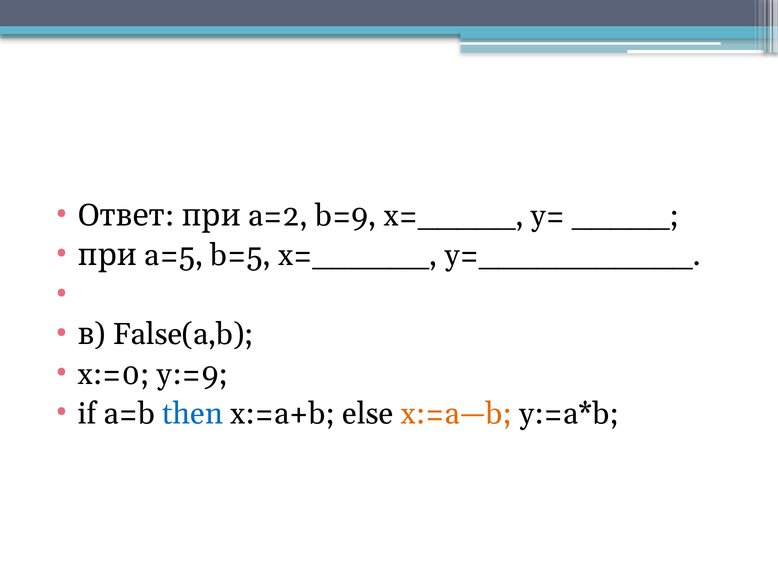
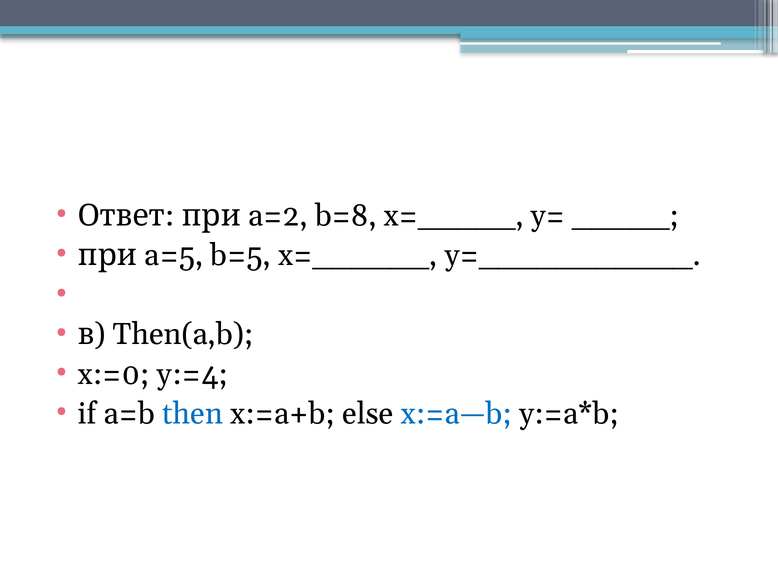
b=9: b=9 -> b=8
False(a,b: False(a,b -> Then(a,b
y:=9: y:=9 -> y:=4
x:=a—b colour: orange -> blue
